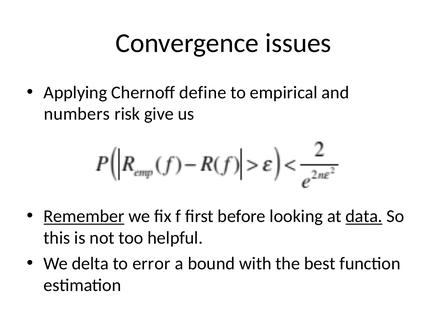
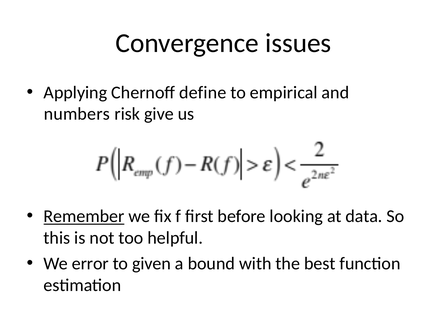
data underline: present -> none
delta: delta -> error
error: error -> given
